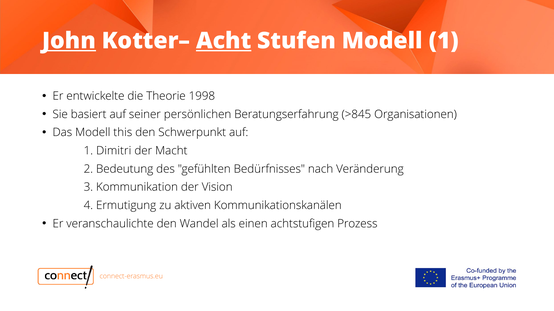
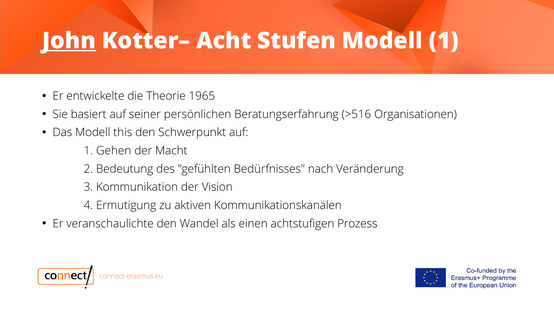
Acht underline: present -> none
1998: 1998 -> 1965
>845: >845 -> >516
Dimitri: Dimitri -> Gehen
